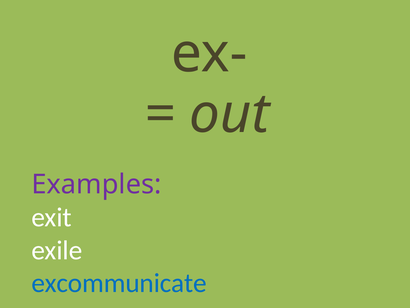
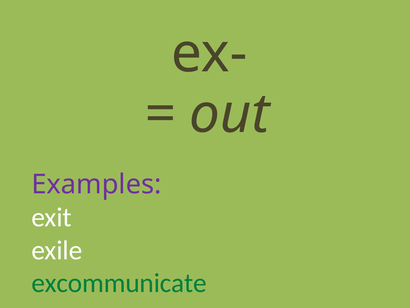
excommunicate colour: blue -> green
